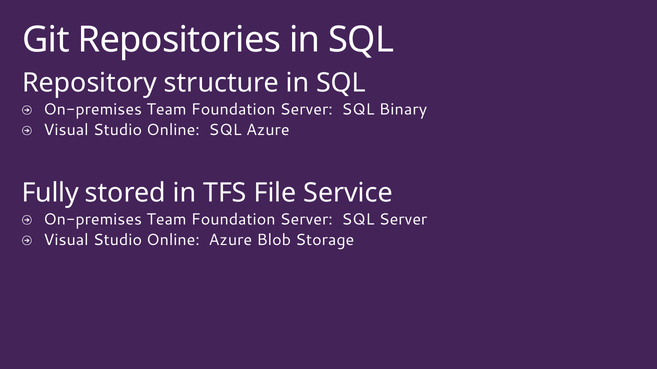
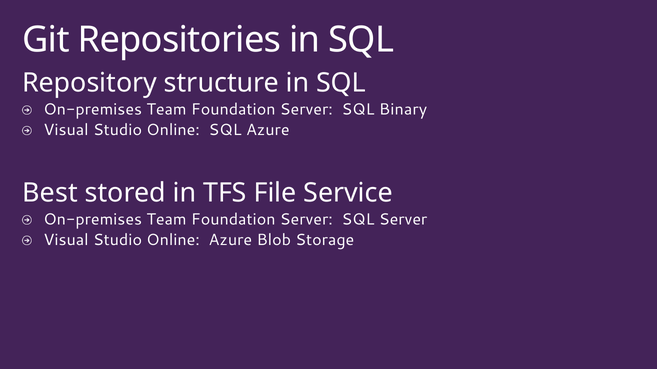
Fully: Fully -> Best
